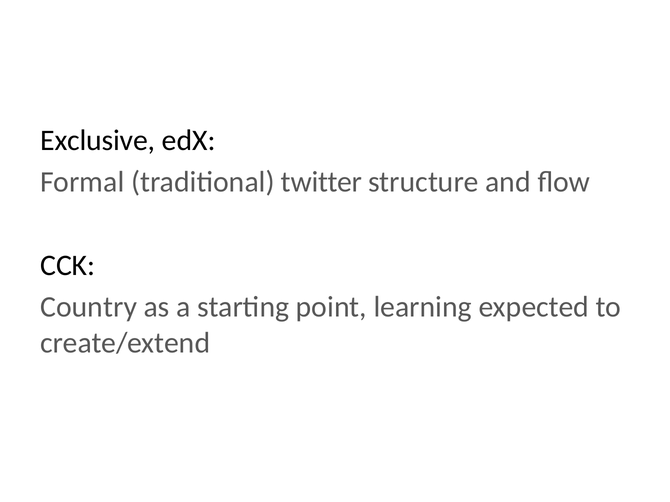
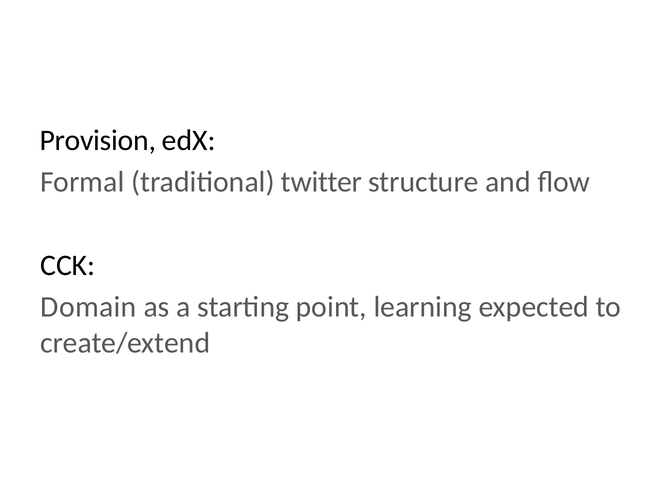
Exclusive: Exclusive -> Provision
Country: Country -> Domain
